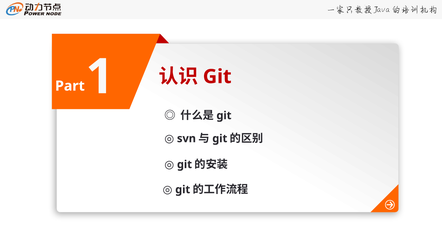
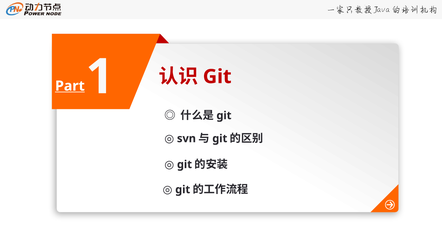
Part underline: none -> present
